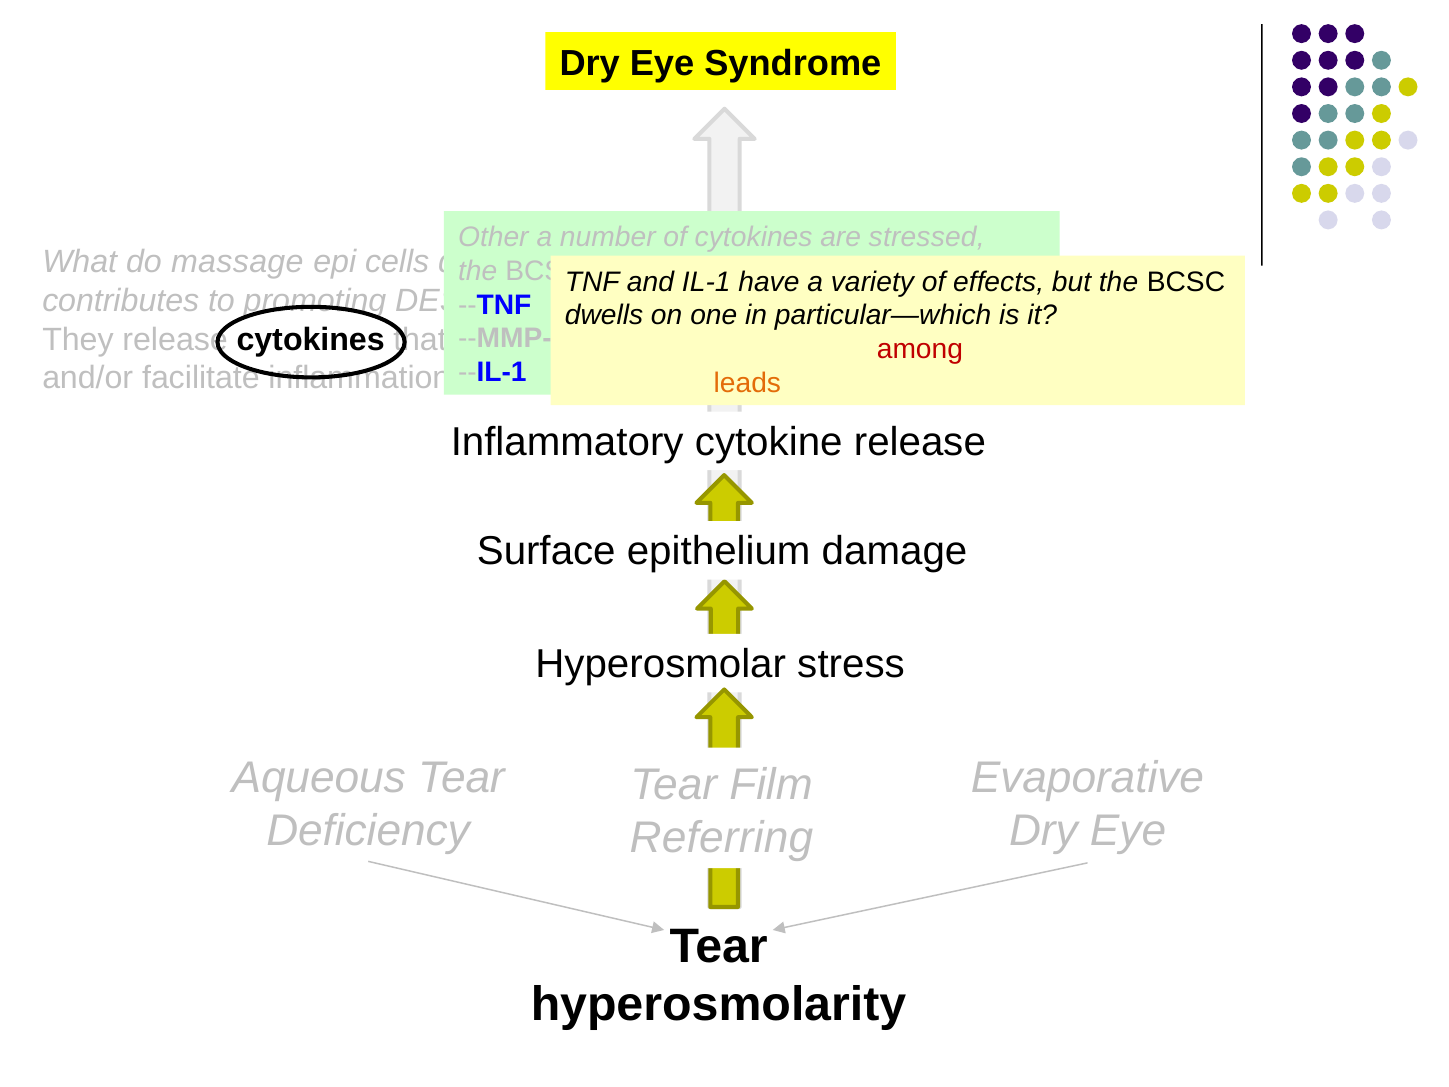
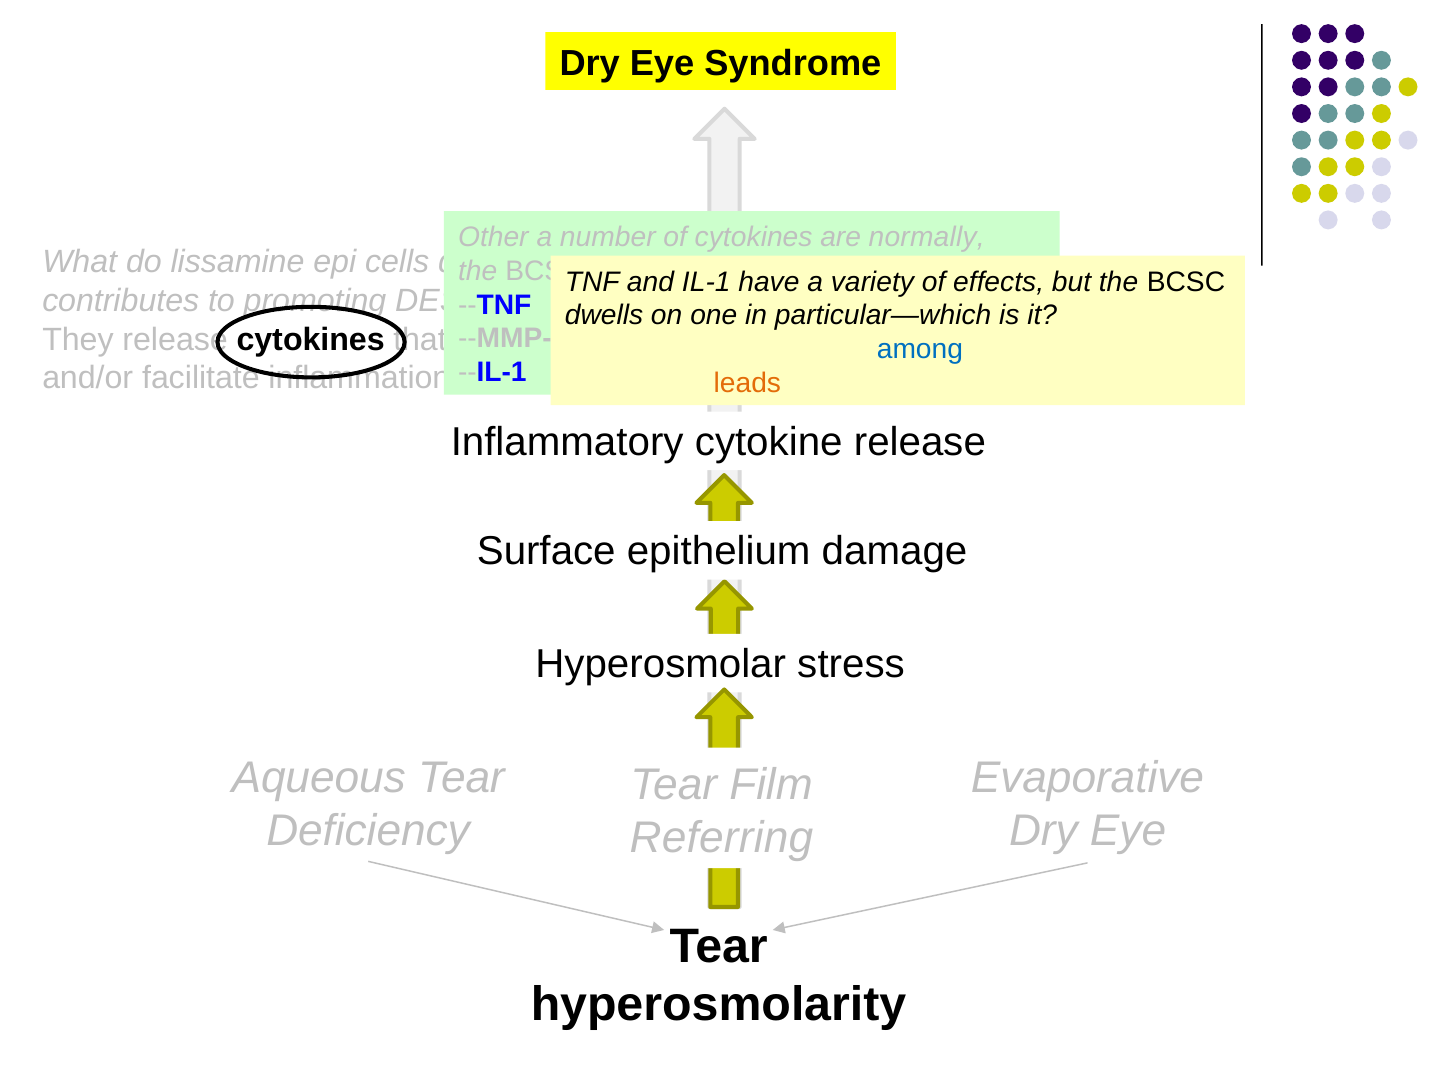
stressed: stressed -> normally
massage: massage -> lissamine
among colour: red -> blue
